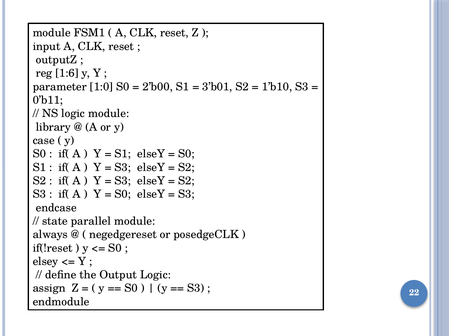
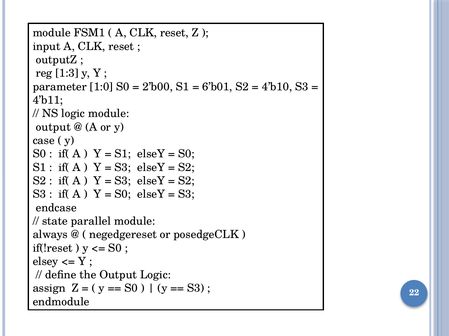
1:6: 1:6 -> 1:3
3’b01: 3’b01 -> 6’b01
1’b10: 1’b10 -> 4’b10
0’b11: 0’b11 -> 4’b11
library at (53, 127): library -> output
